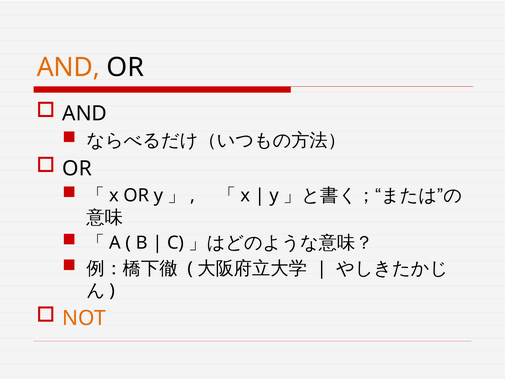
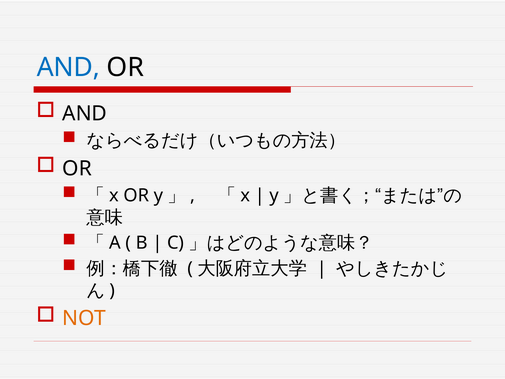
AND at (68, 67) colour: orange -> blue
